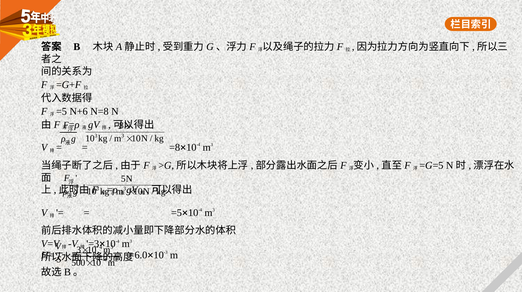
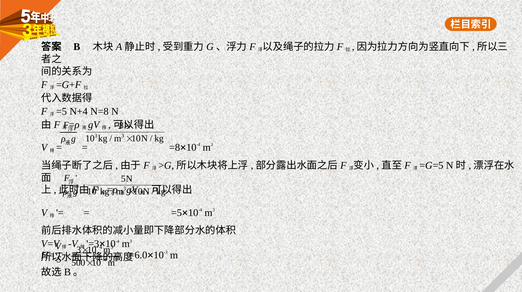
N+6: N+6 -> N+4
